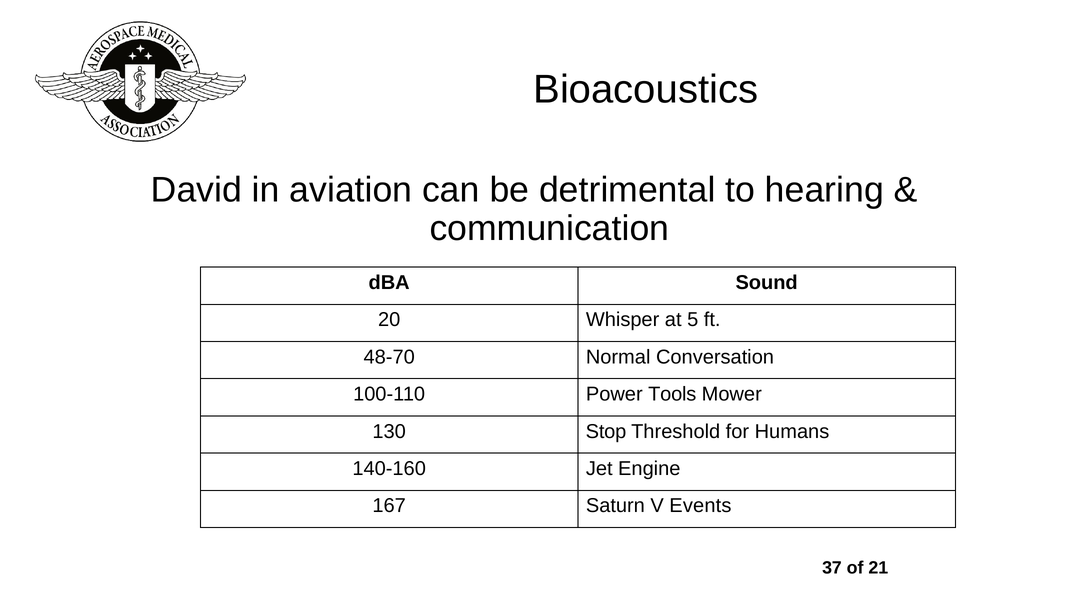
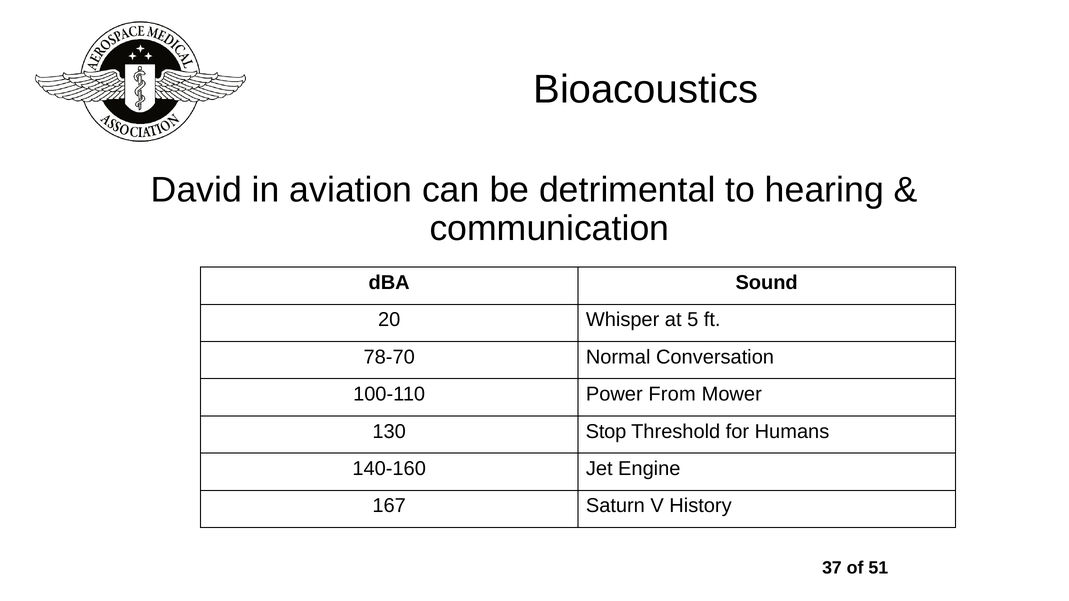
48-70: 48-70 -> 78-70
Tools: Tools -> From
Events: Events -> History
21: 21 -> 51
